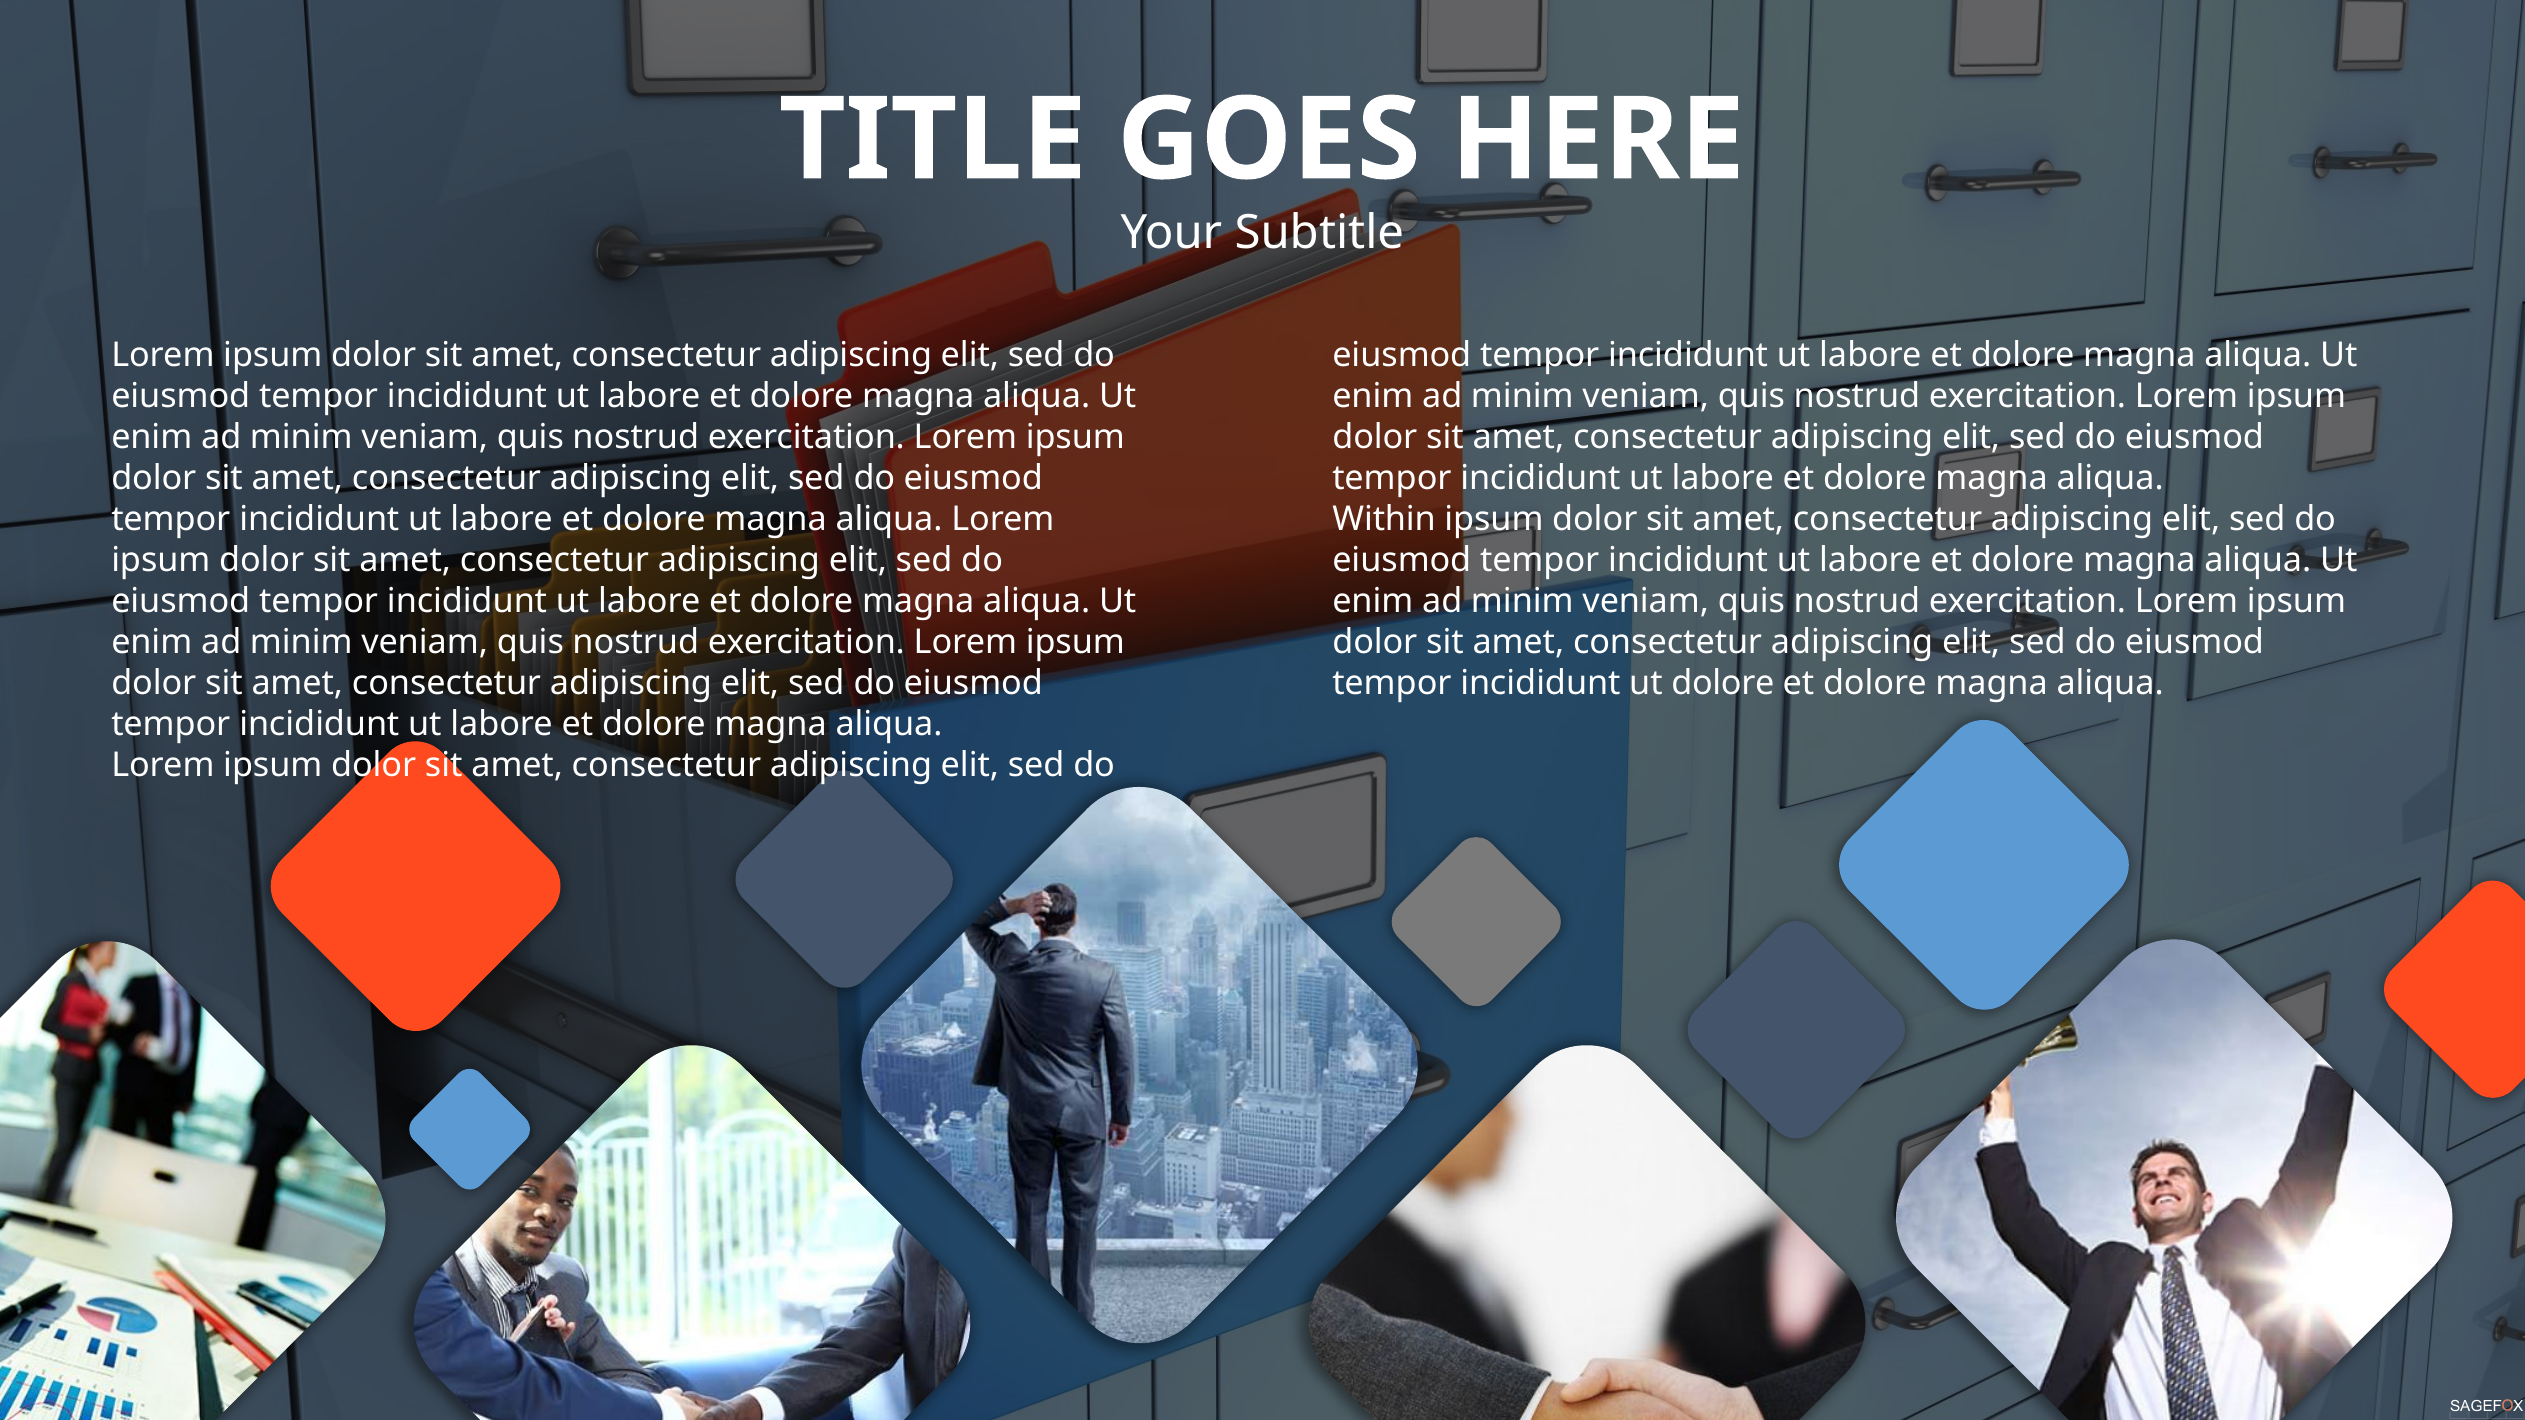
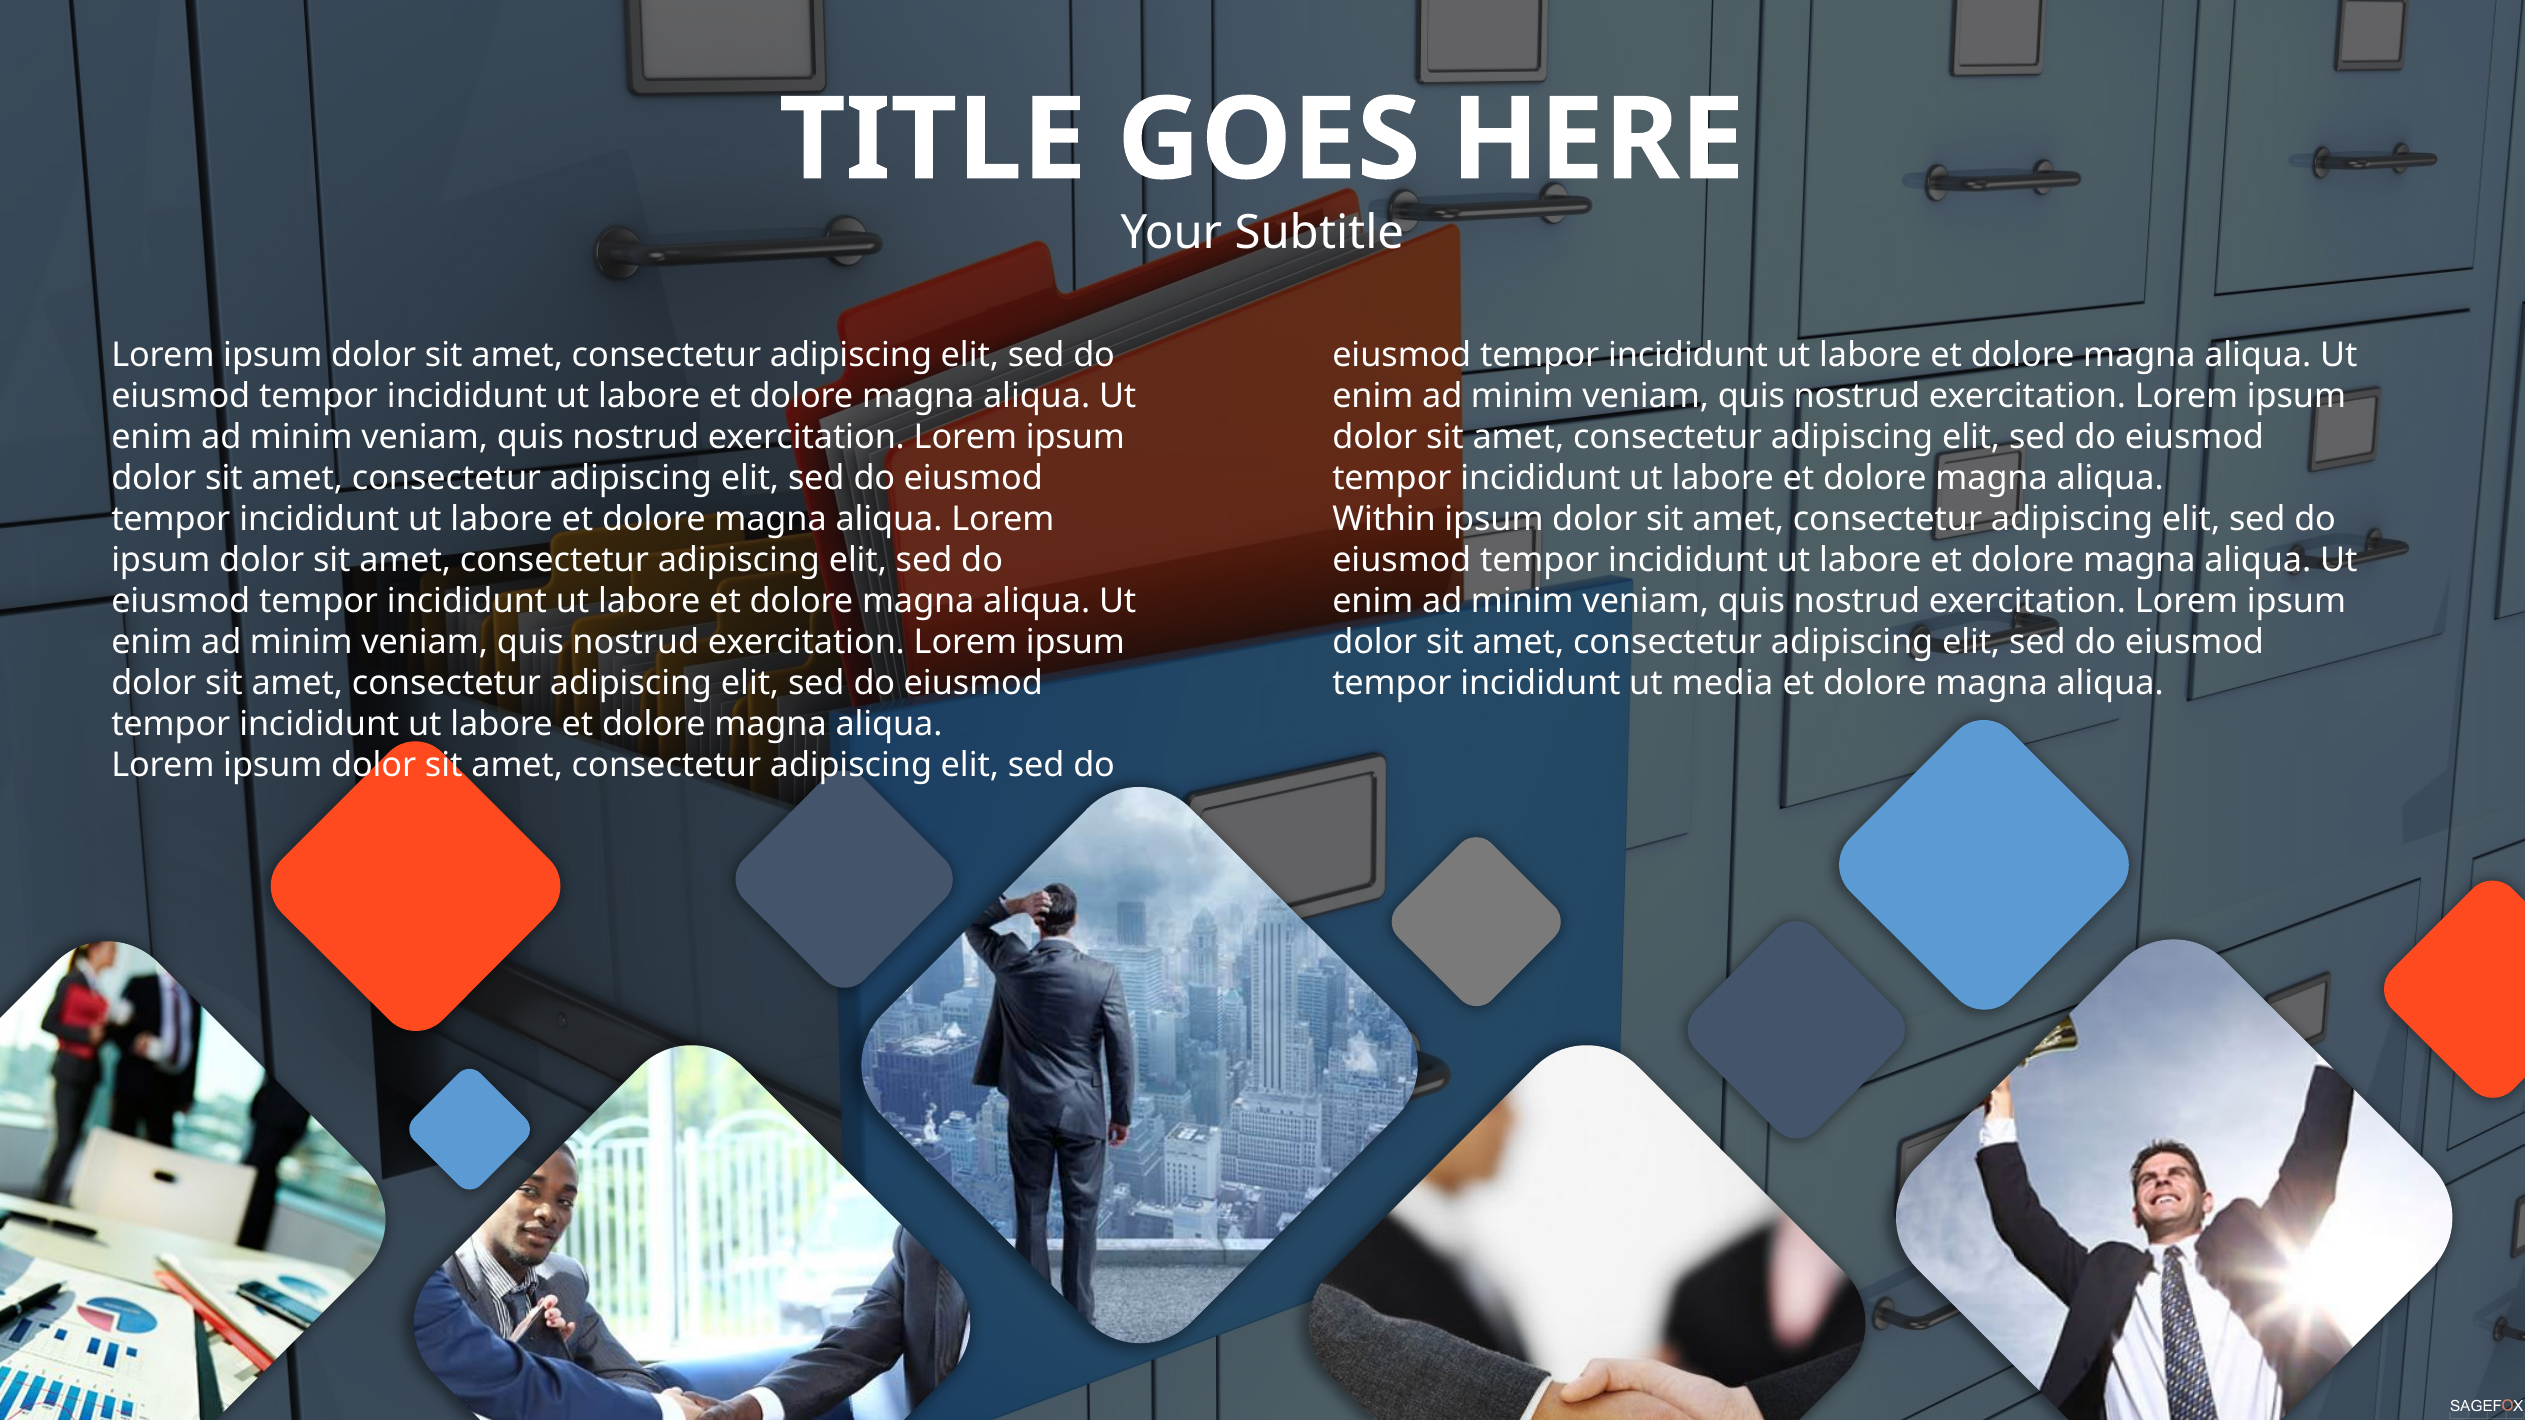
ut dolore: dolore -> media
